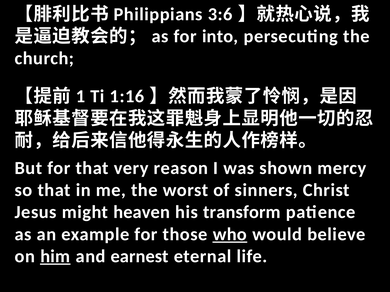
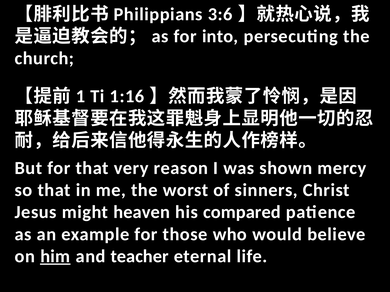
transform: transform -> compared
who underline: present -> none
earnest: earnest -> teacher
